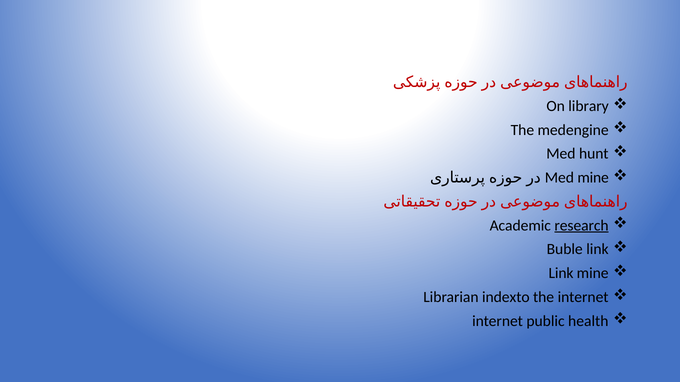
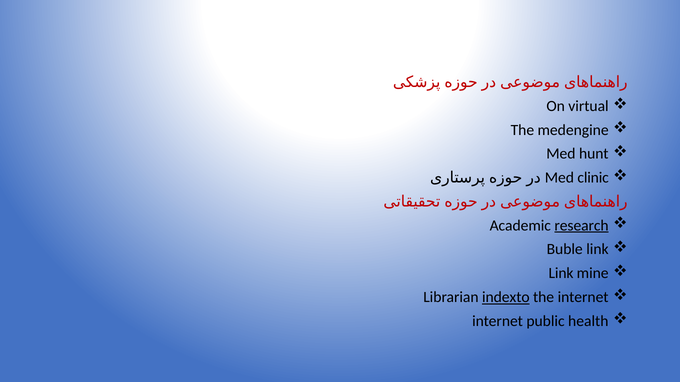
library: library -> virtual
Med mine: mine -> clinic
indexto underline: none -> present
